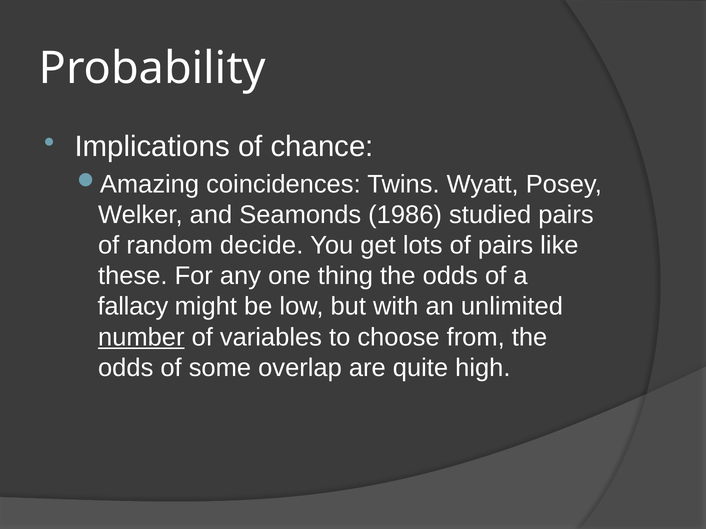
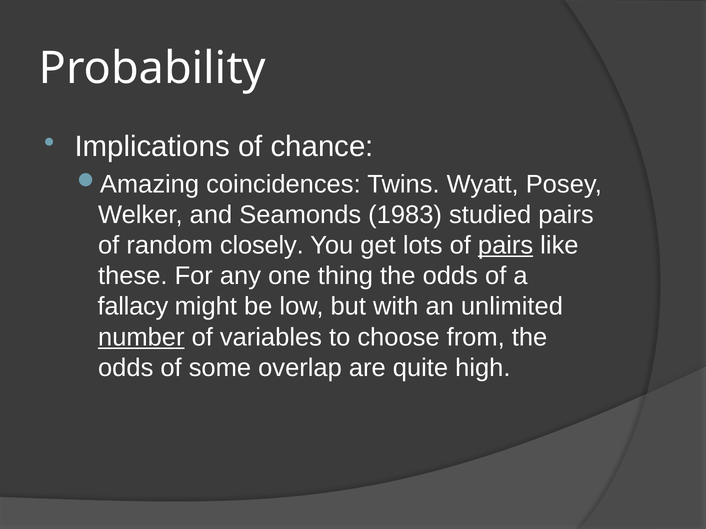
1986: 1986 -> 1983
decide: decide -> closely
pairs at (506, 246) underline: none -> present
